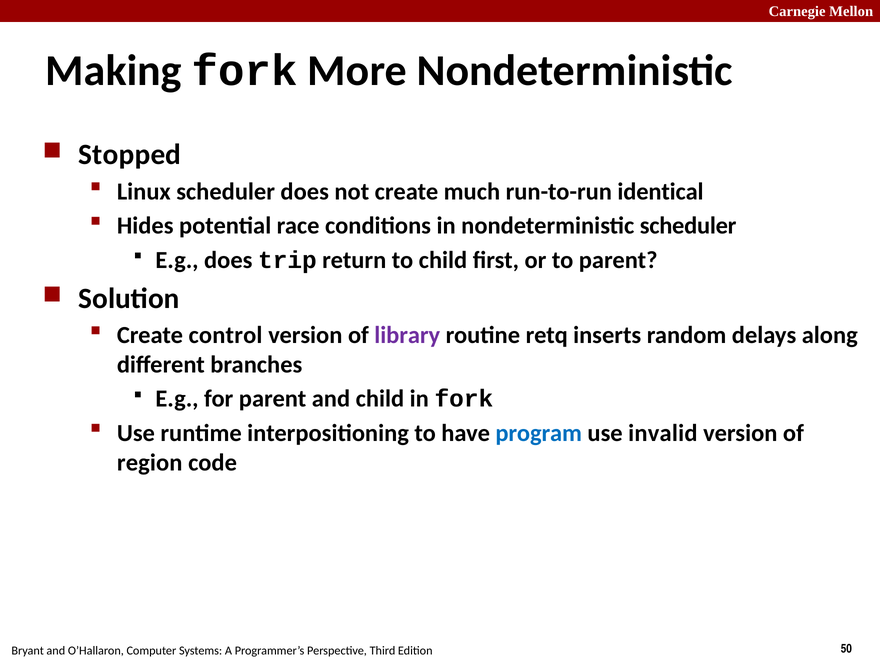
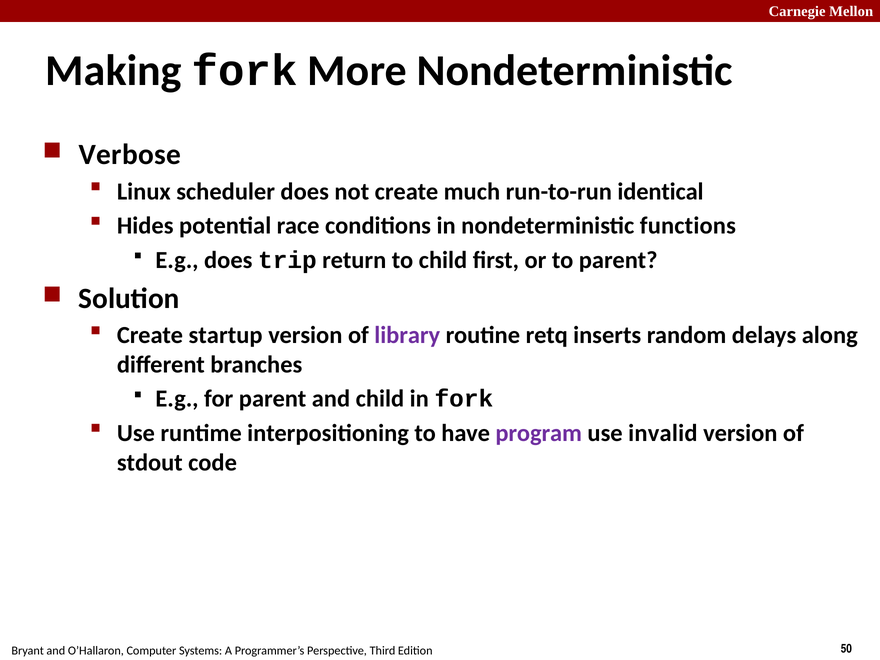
Stopped: Stopped -> Verbose
nondeterministic scheduler: scheduler -> functions
control: control -> startup
program colour: blue -> purple
region: region -> stdout
